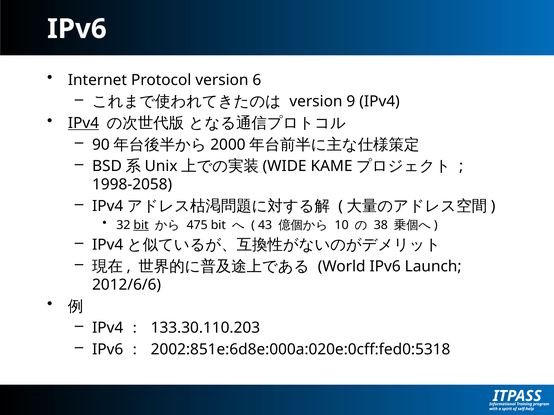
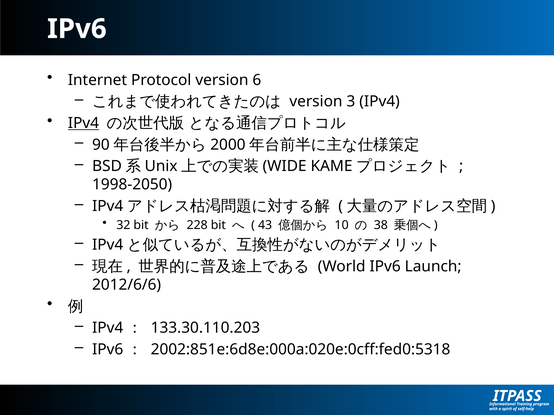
9: 9 -> 3
1998-2058: 1998-2058 -> 1998-2050
bit at (141, 225) underline: present -> none
475: 475 -> 228
